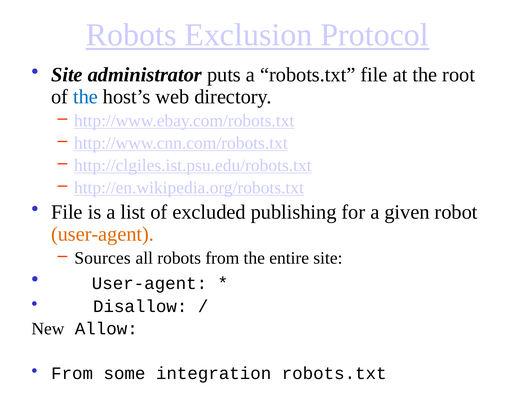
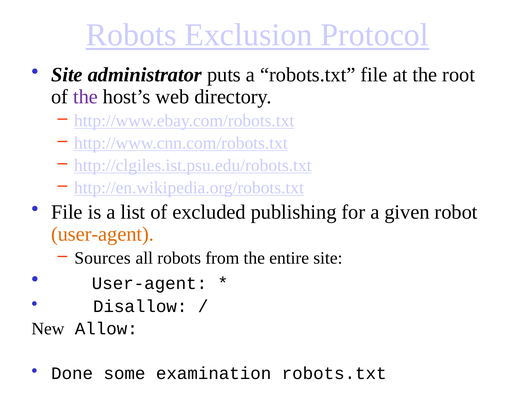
the at (86, 97) colour: blue -> purple
From at (72, 374): From -> Done
integration: integration -> examination
